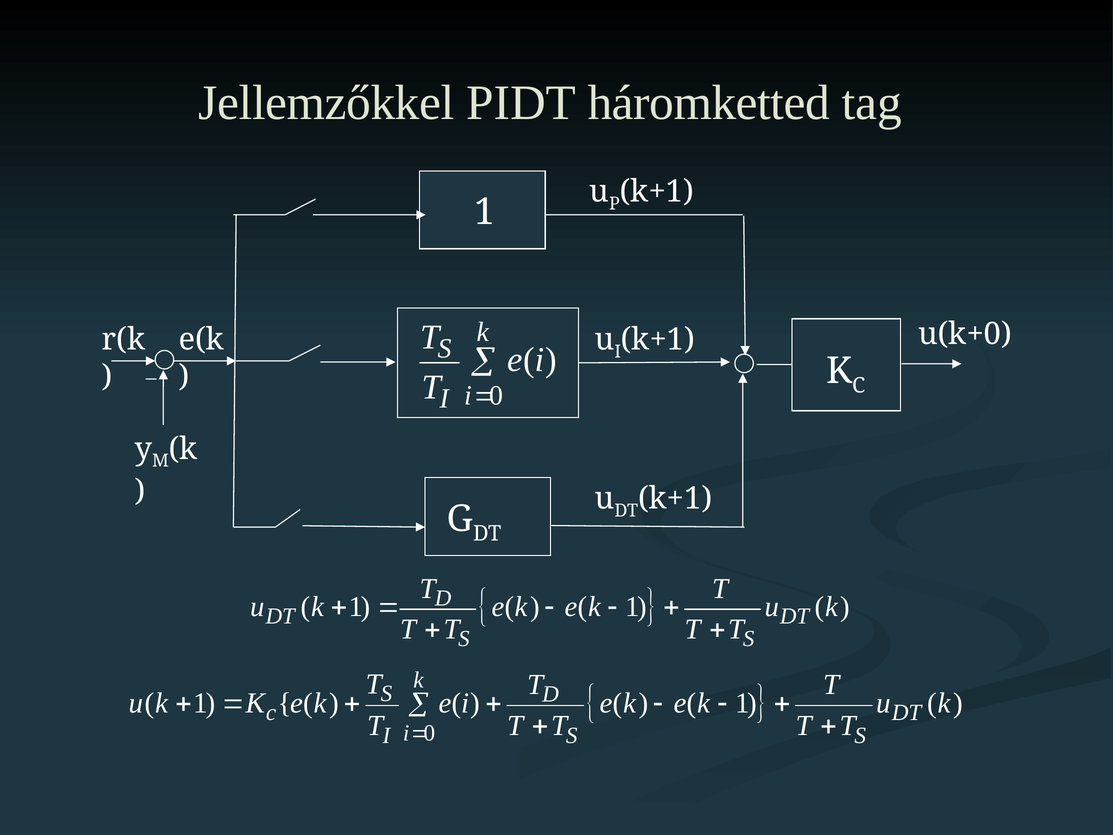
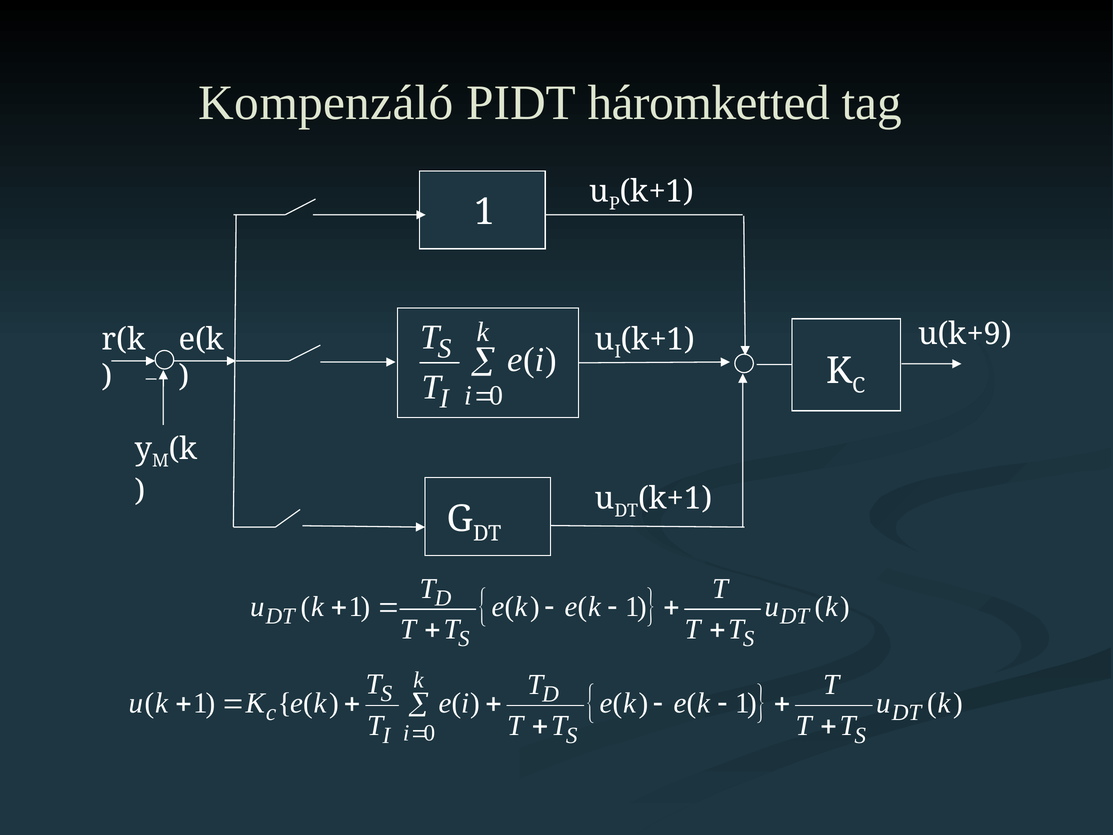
Jellemzőkkel: Jellemzőkkel -> Kompenzáló
u(k+0: u(k+0 -> u(k+9
